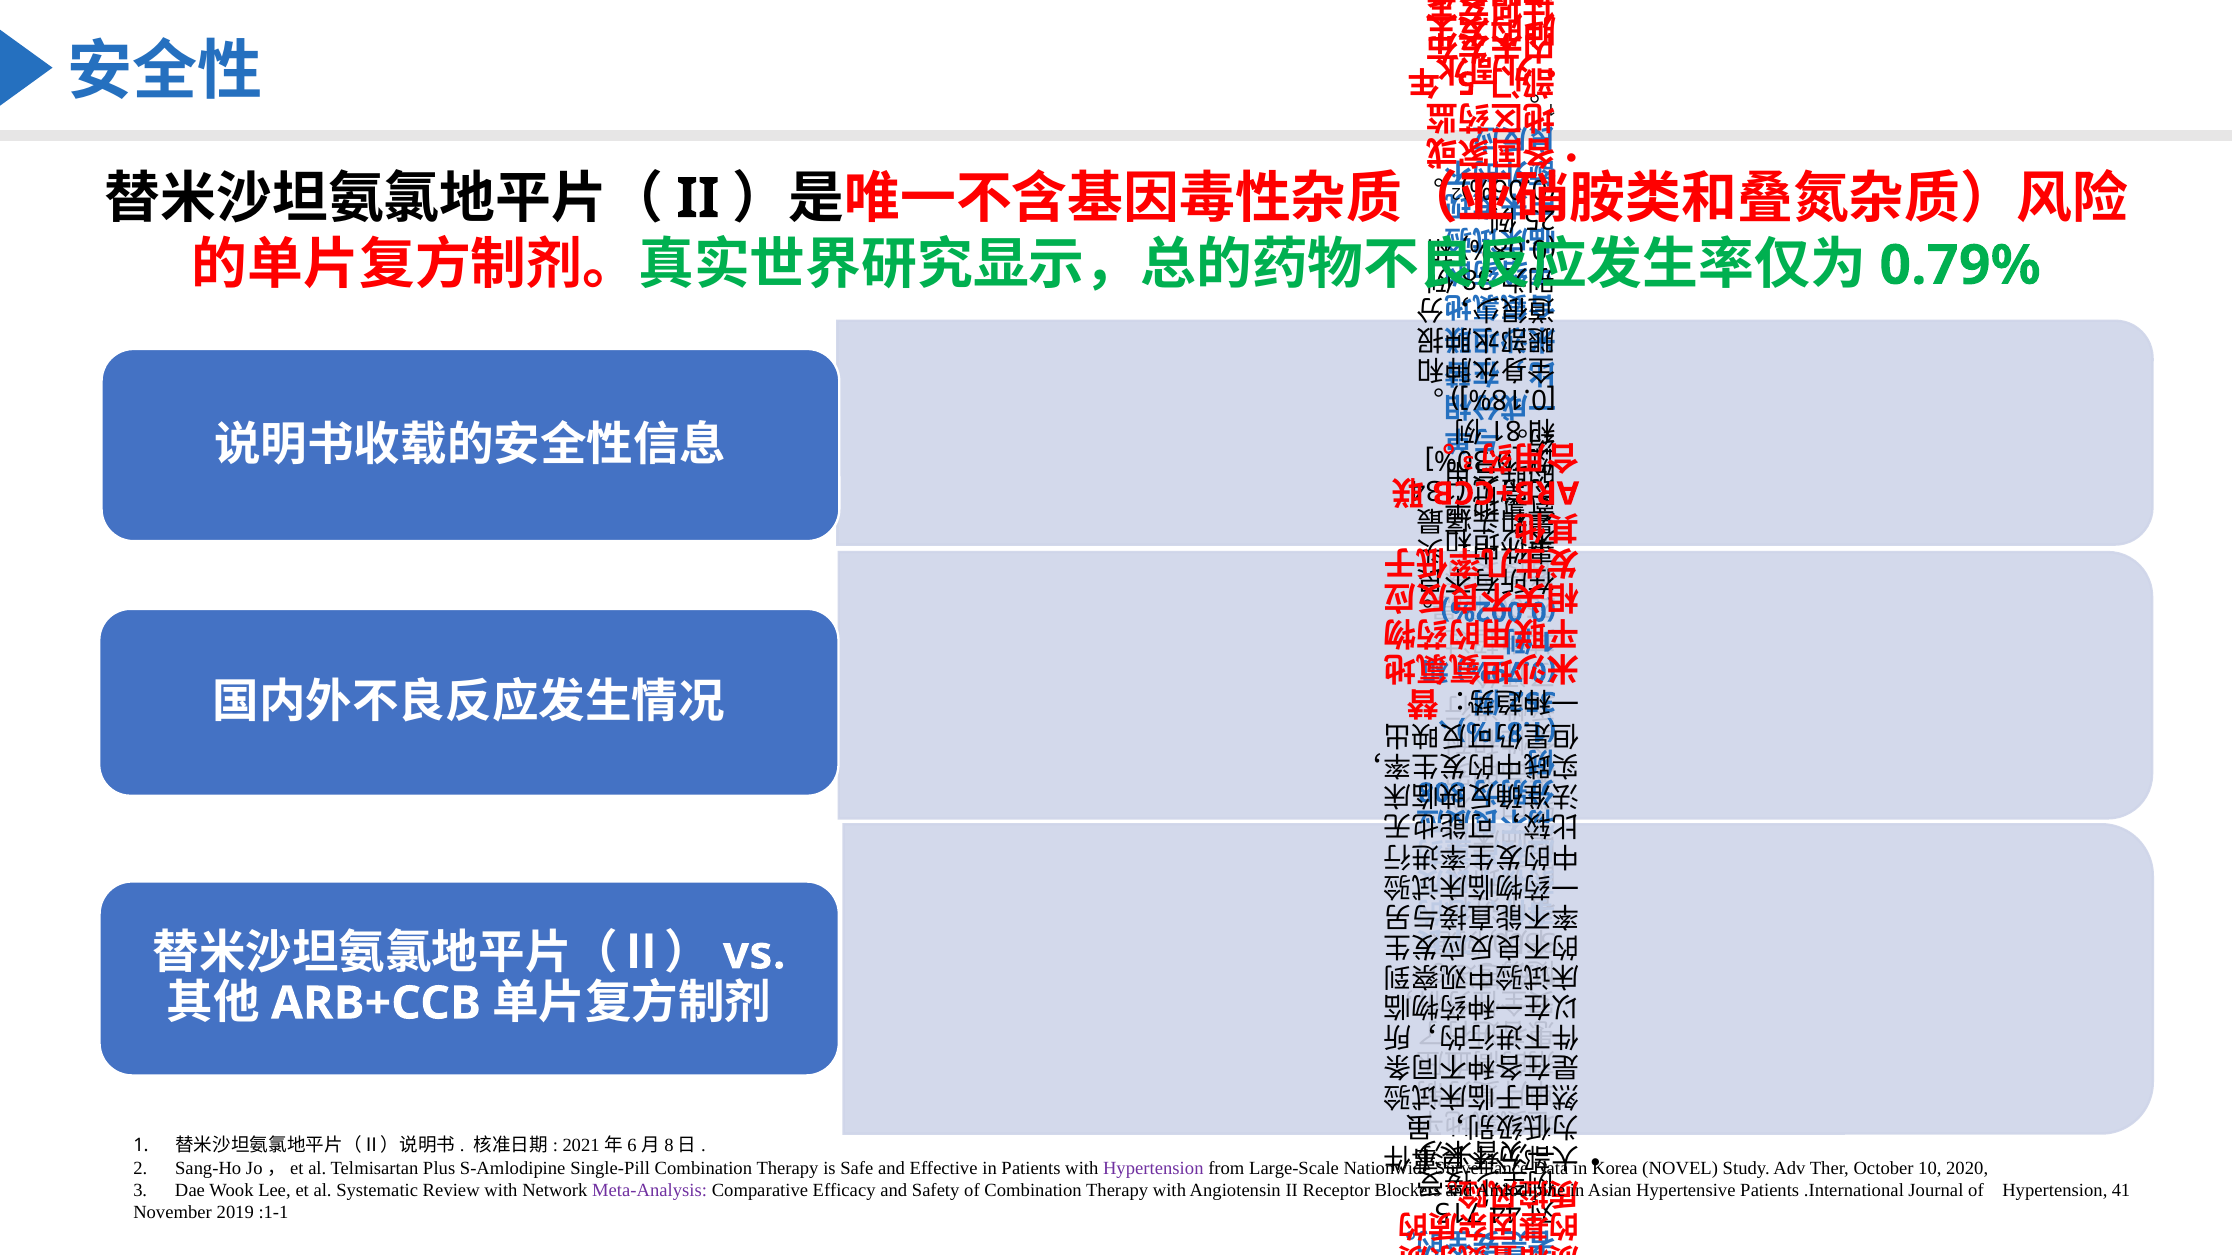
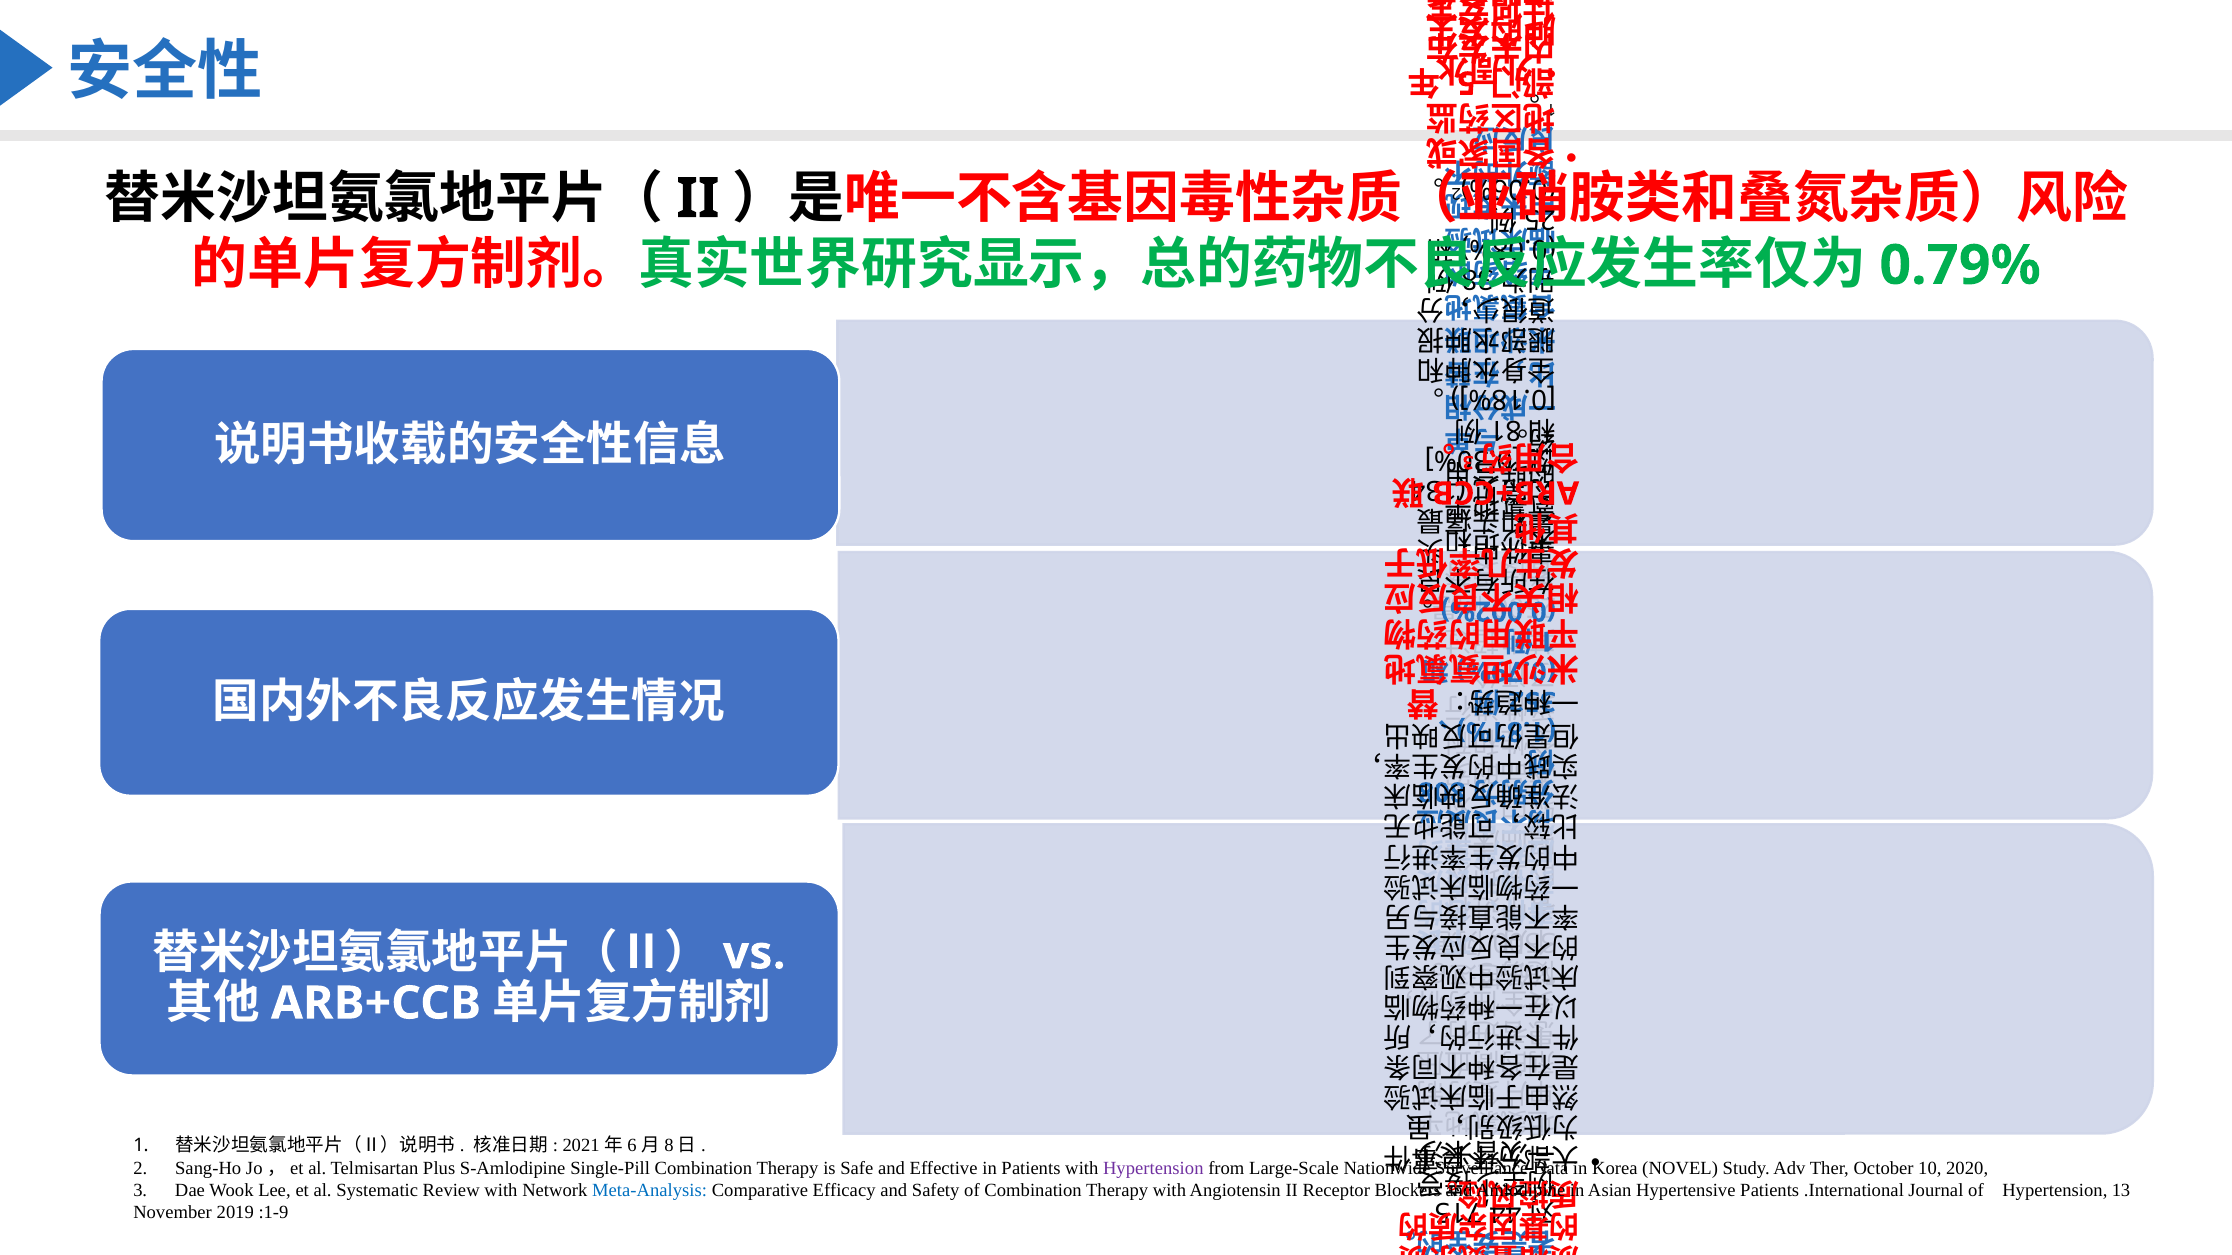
Meta-Analysis colour: purple -> blue
41: 41 -> 13
:1-1: :1-1 -> :1-9
